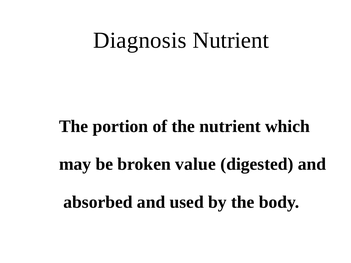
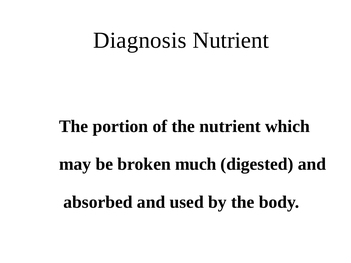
value: value -> much
